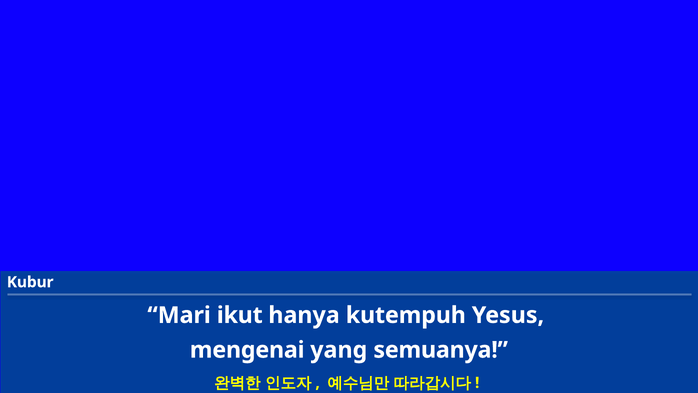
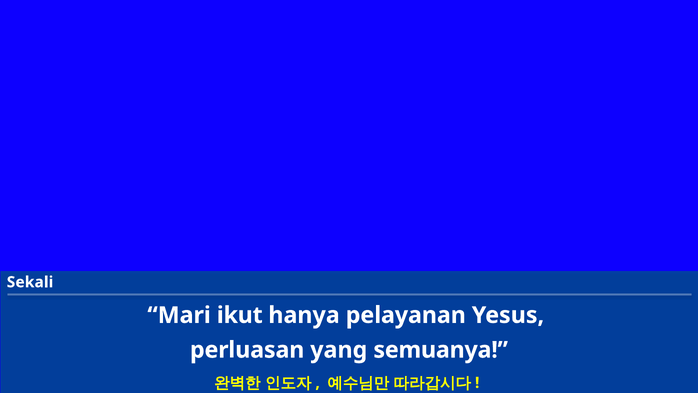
Kubur: Kubur -> Sekali
kutempuh: kutempuh -> pelayanan
mengenai: mengenai -> perluasan
